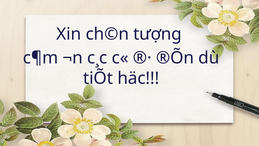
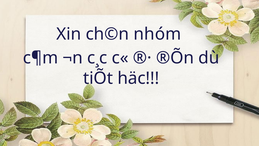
tượng: tượng -> nhóm
